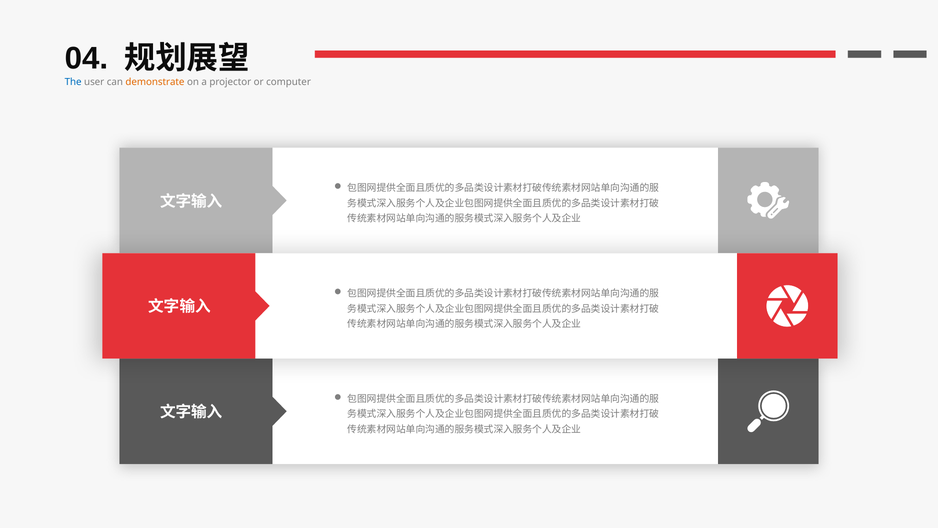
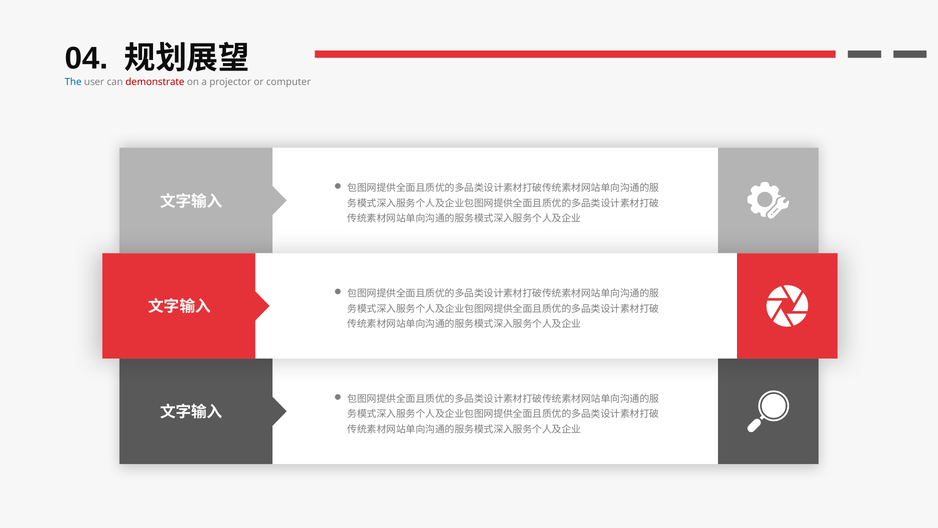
demonstrate colour: orange -> red
